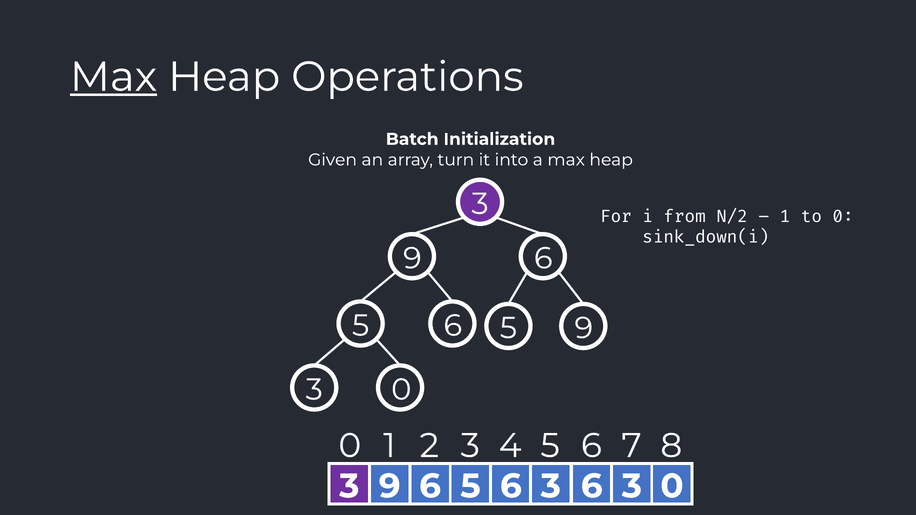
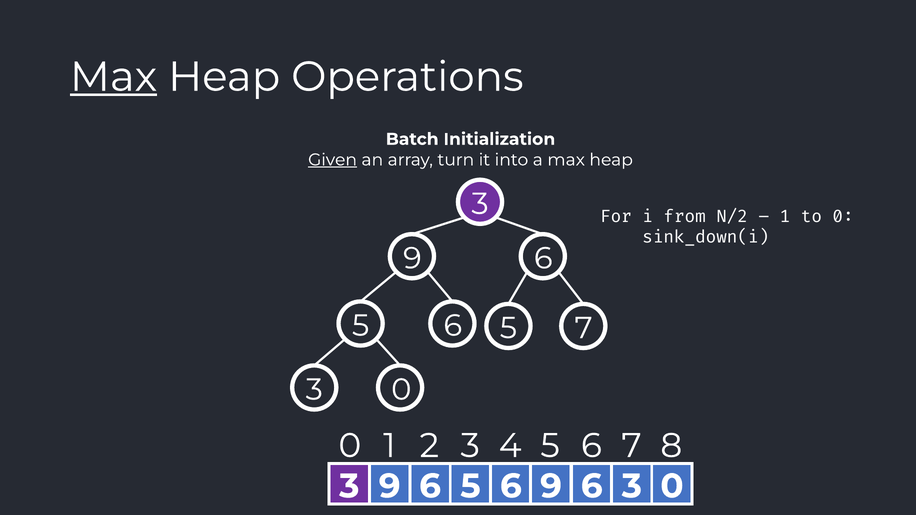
Given underline: none -> present
5 9: 9 -> 7
6 5 6 3: 3 -> 9
